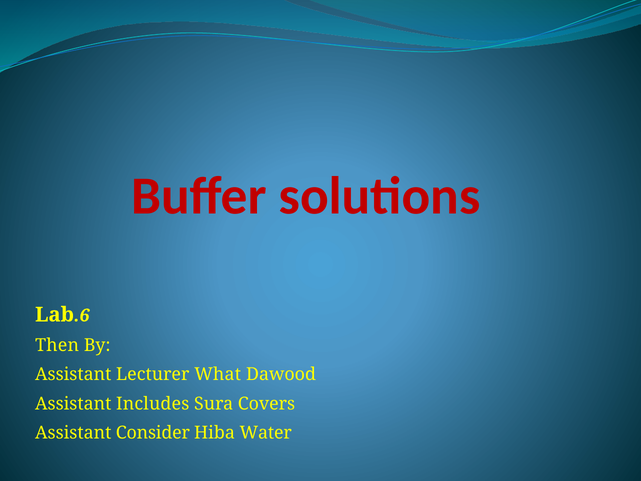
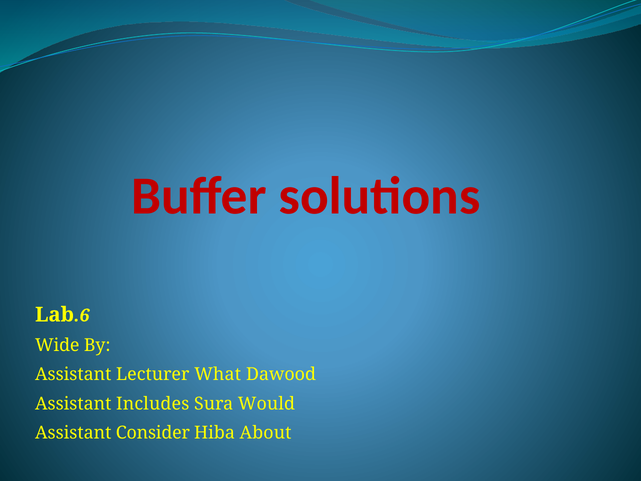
Then: Then -> Wide
Covers: Covers -> Would
Water: Water -> About
